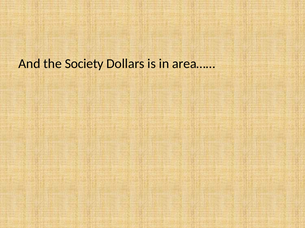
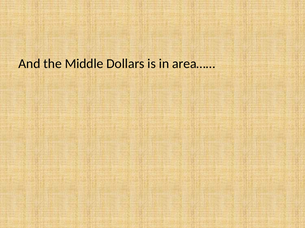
Society: Society -> Middle
